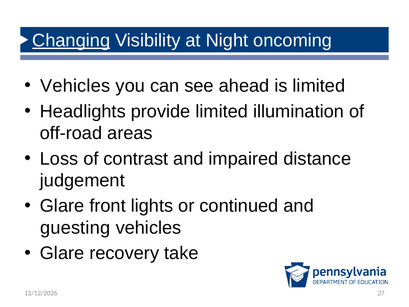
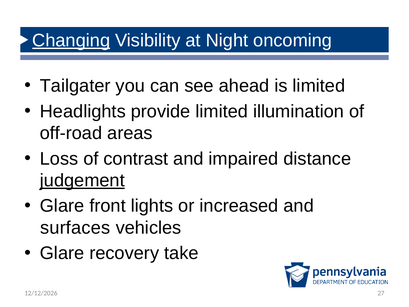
Vehicles at (75, 86): Vehicles -> Tailgater
judgement underline: none -> present
continued: continued -> increased
guesting: guesting -> surfaces
